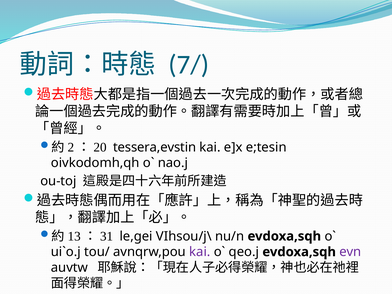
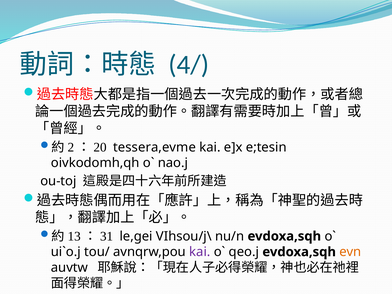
7/: 7/ -> 4/
tessera,evstin: tessera,evstin -> tessera,evme
evn colour: purple -> orange
